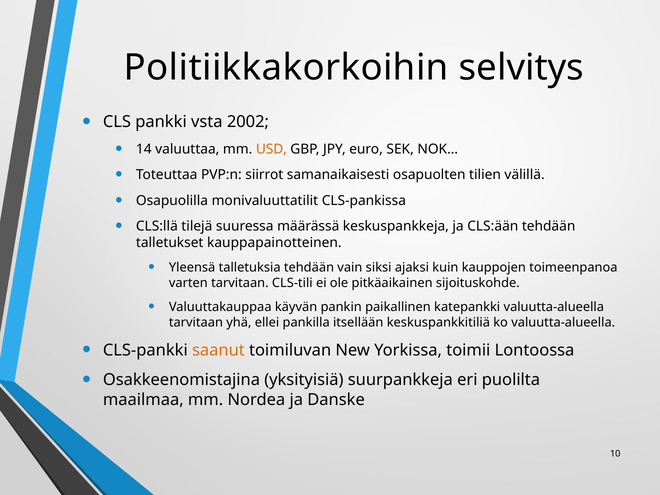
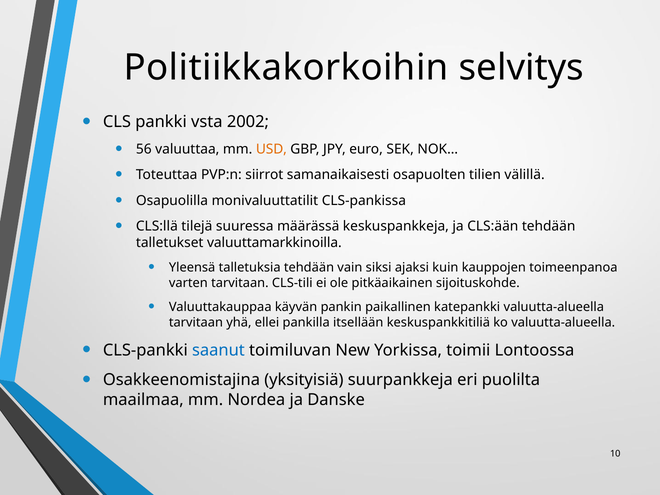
14: 14 -> 56
kauppapainotteinen: kauppapainotteinen -> valuuttamarkkinoilla
saanut colour: orange -> blue
